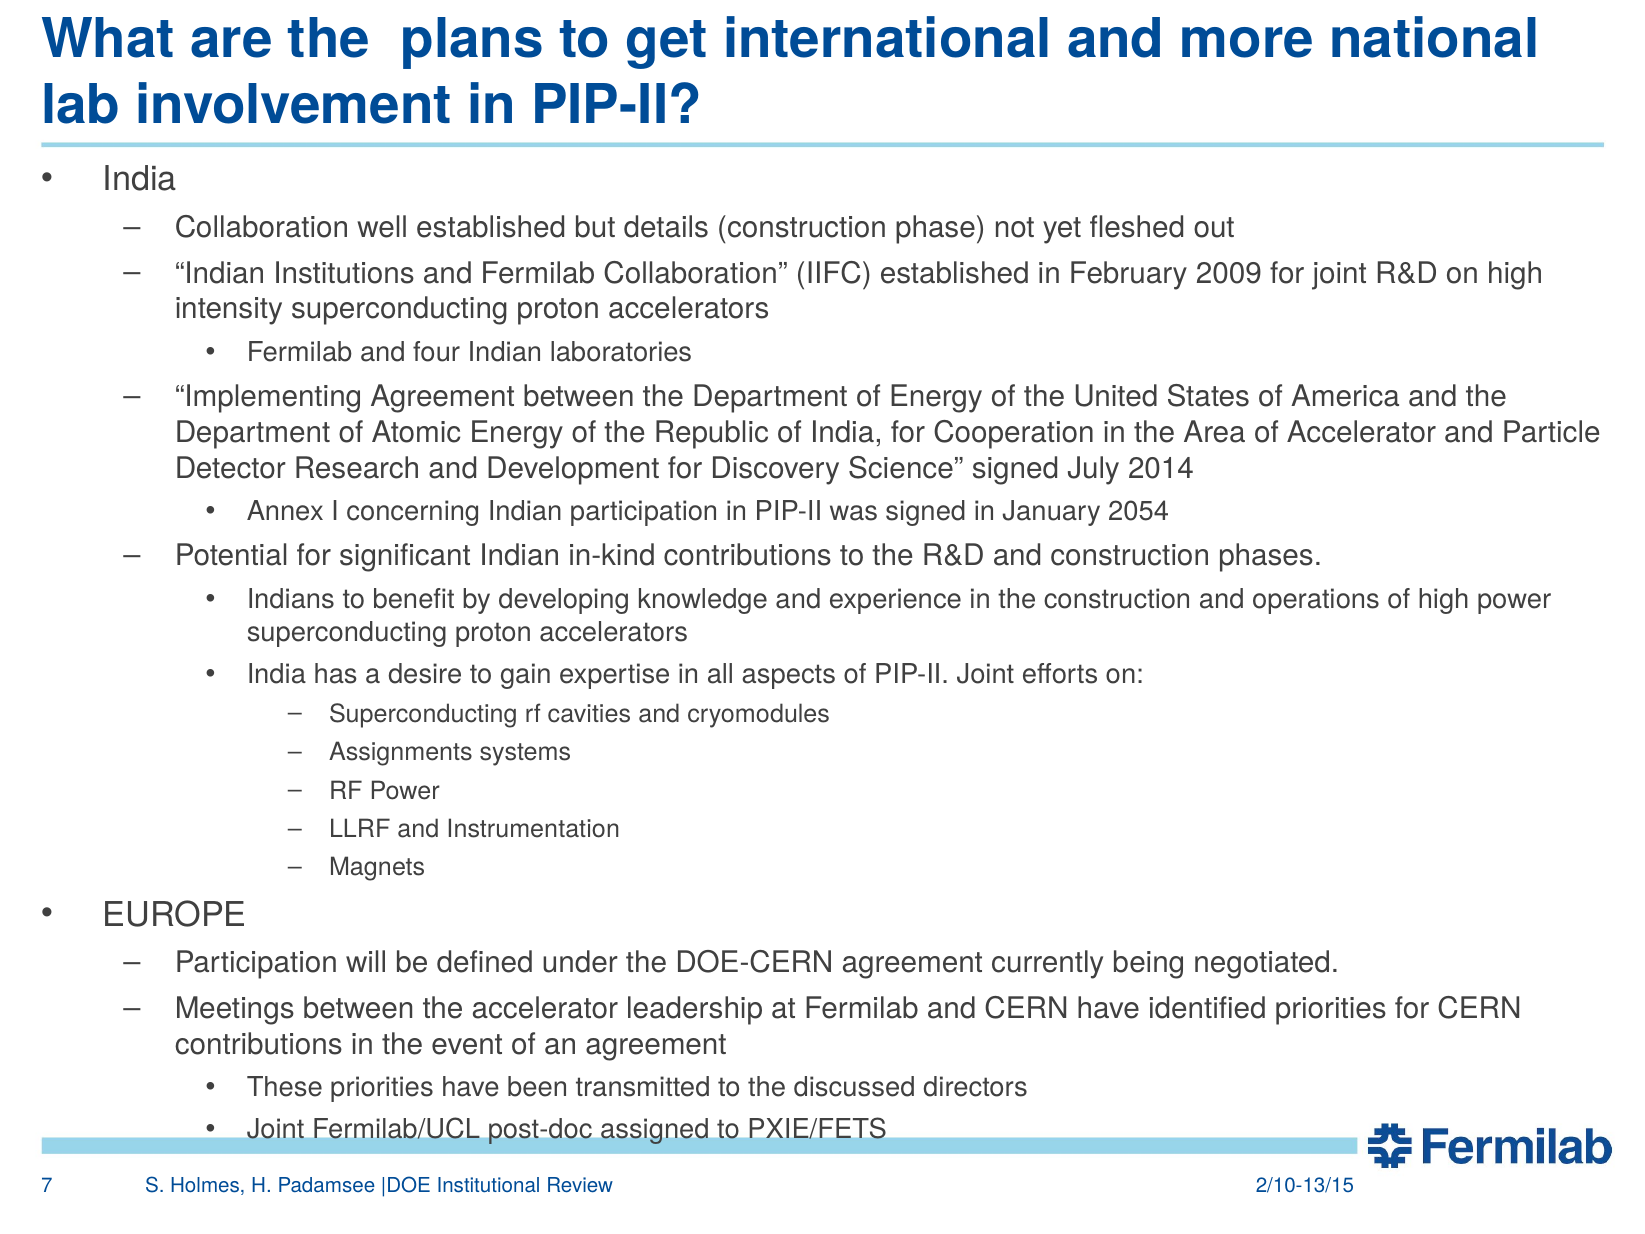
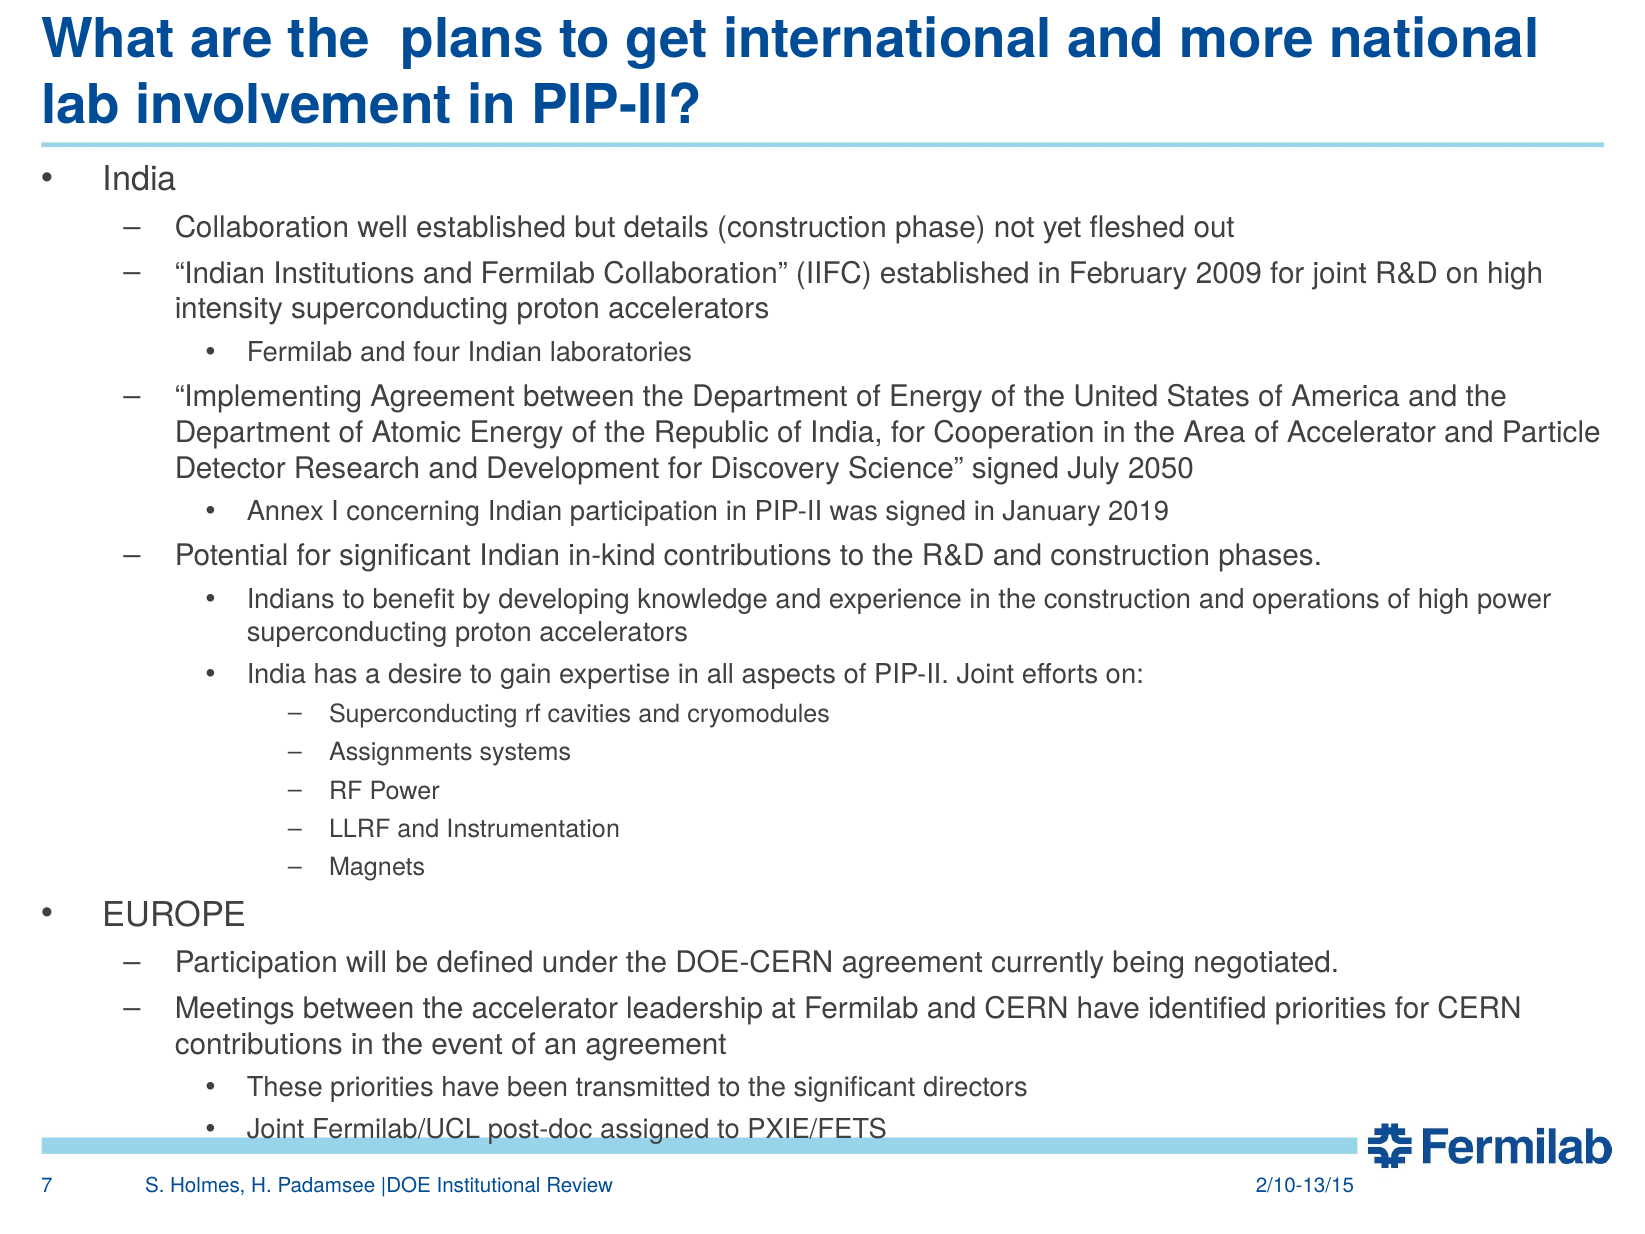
2014: 2014 -> 2050
2054: 2054 -> 2019
the discussed: discussed -> significant
